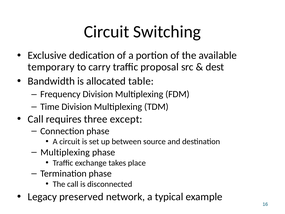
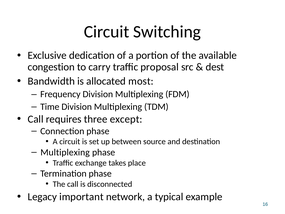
temporary: temporary -> congestion
table: table -> most
preserved: preserved -> important
